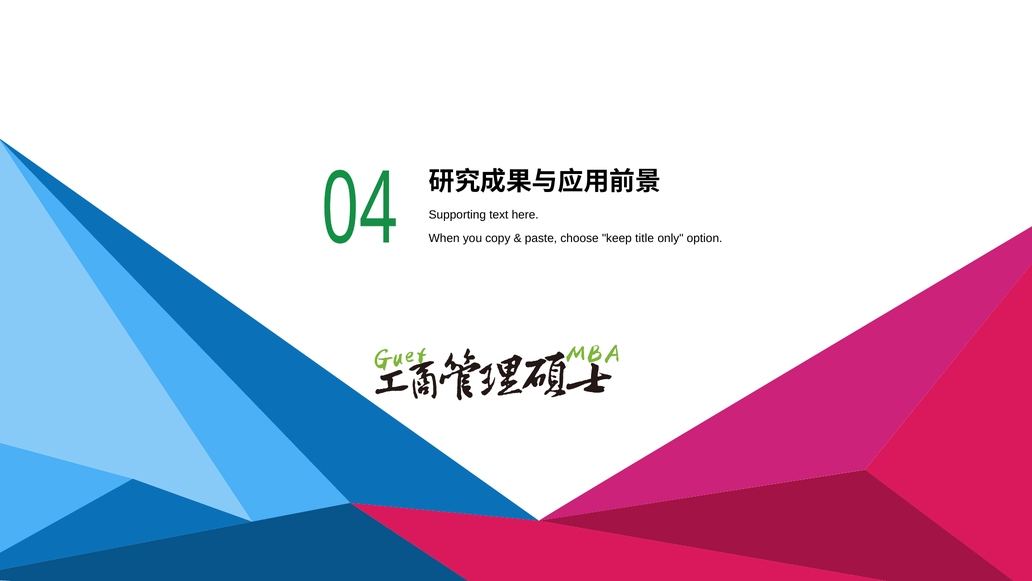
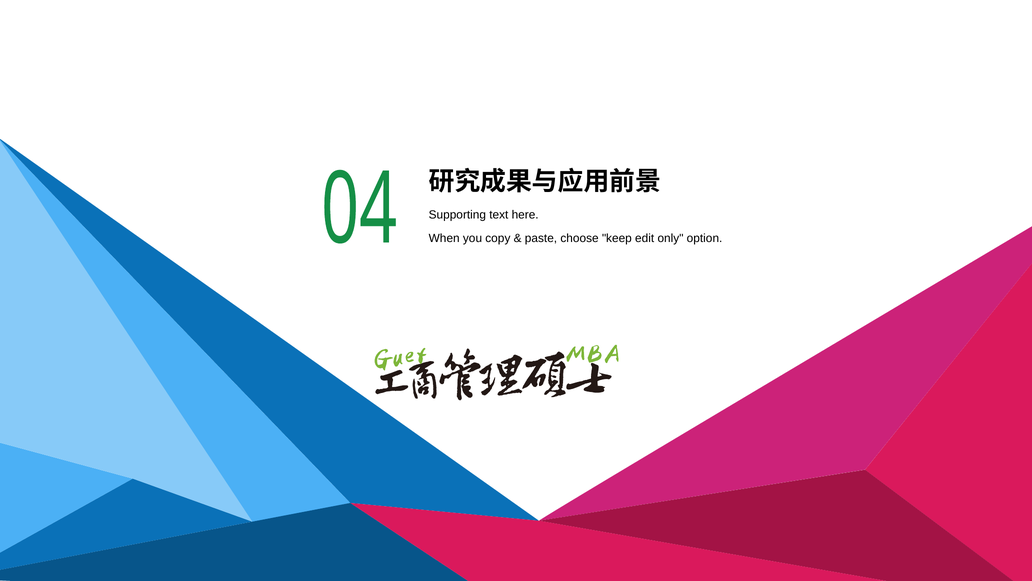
title: title -> edit
